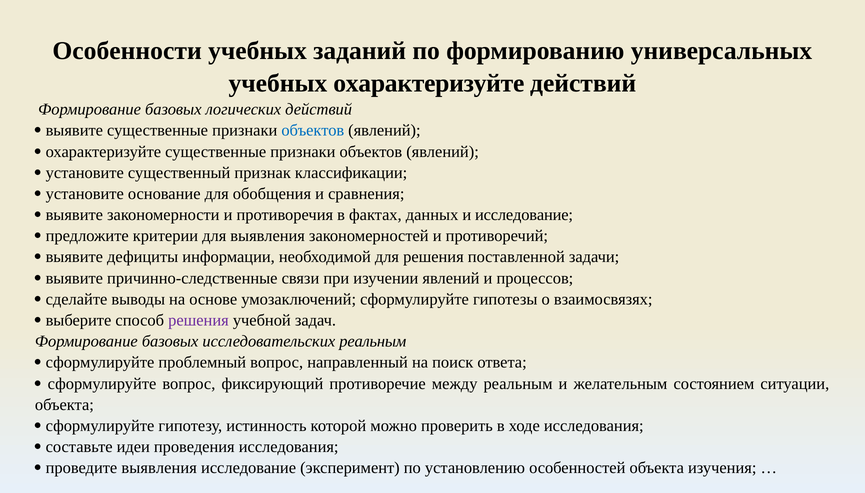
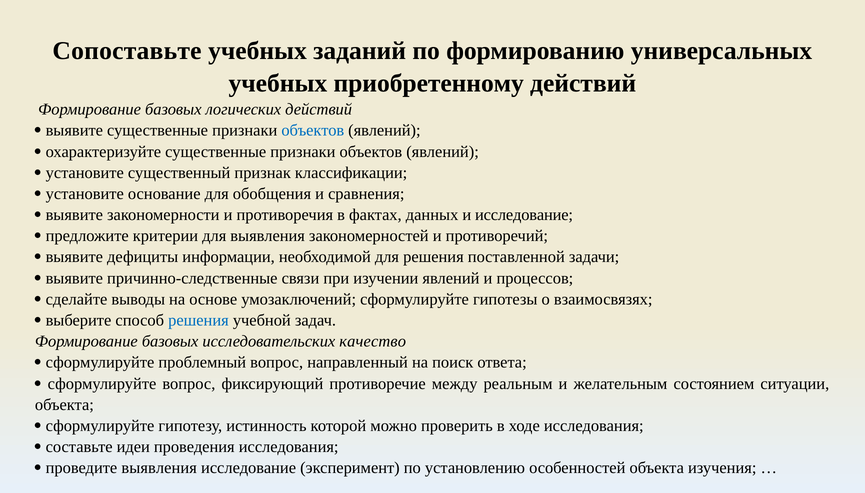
Особенности: Особенности -> Сопоставьте
учебных охарактеризуйте: охарактеризуйте -> приобретенному
решения at (198, 321) colour: purple -> blue
исследовательских реальным: реальным -> качество
